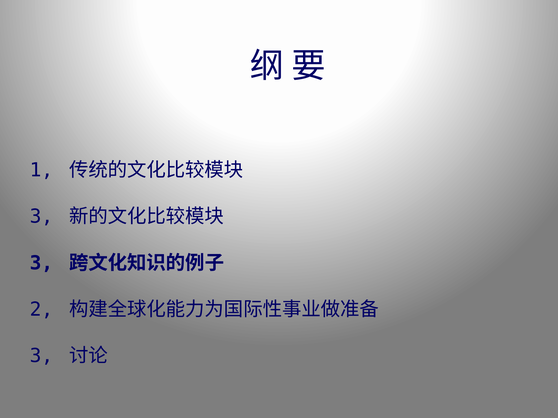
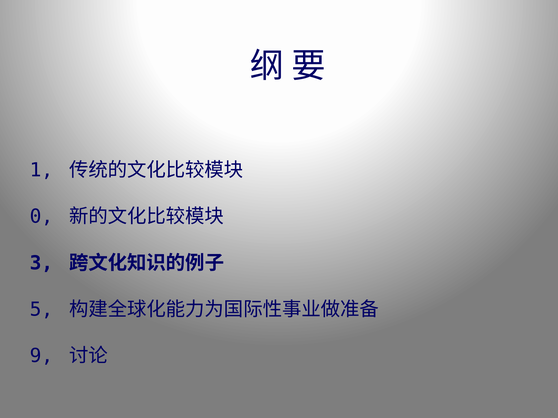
3 at (41, 217): 3 -> 0
2: 2 -> 5
3 at (41, 356): 3 -> 9
